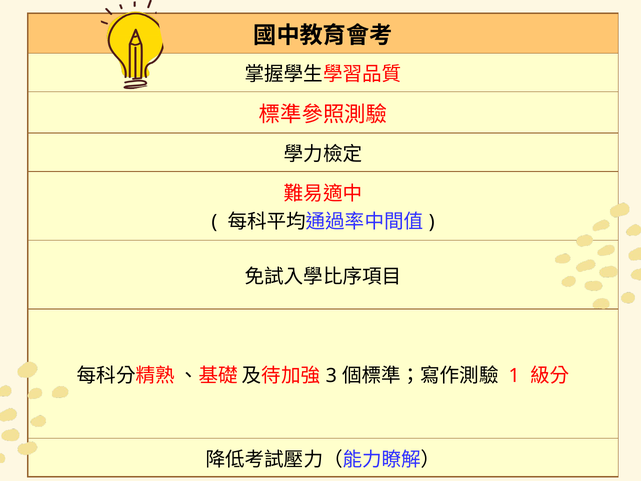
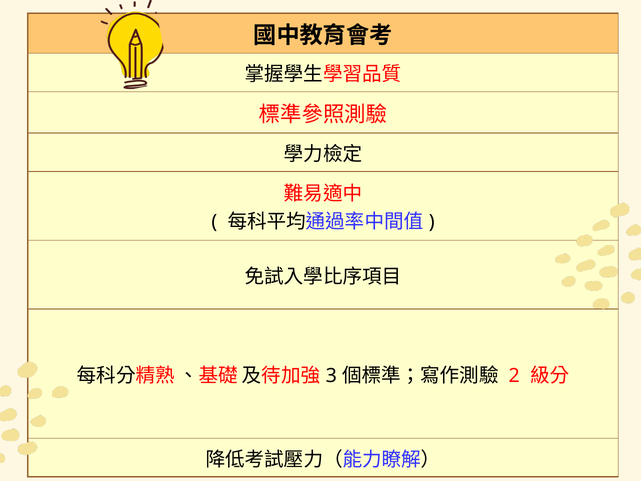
1: 1 -> 2
